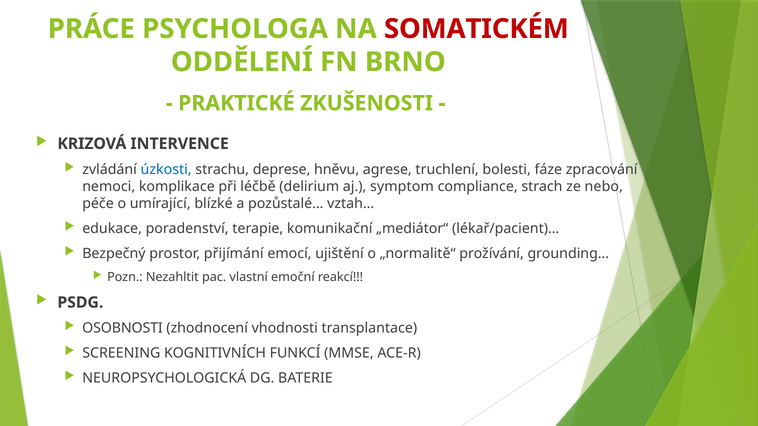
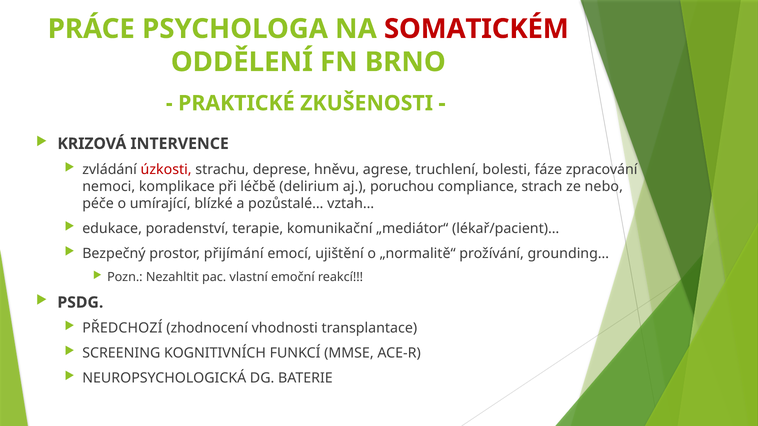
úzkosti colour: blue -> red
symptom: symptom -> poruchou
OSOBNOSTI: OSOBNOSTI -> PŘEDCHOZÍ
